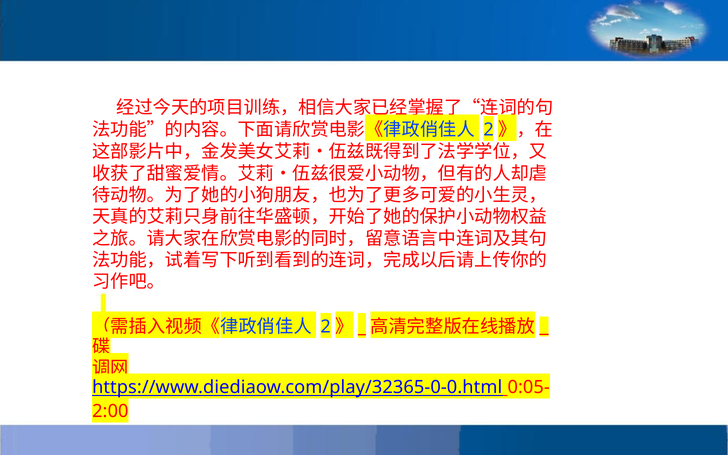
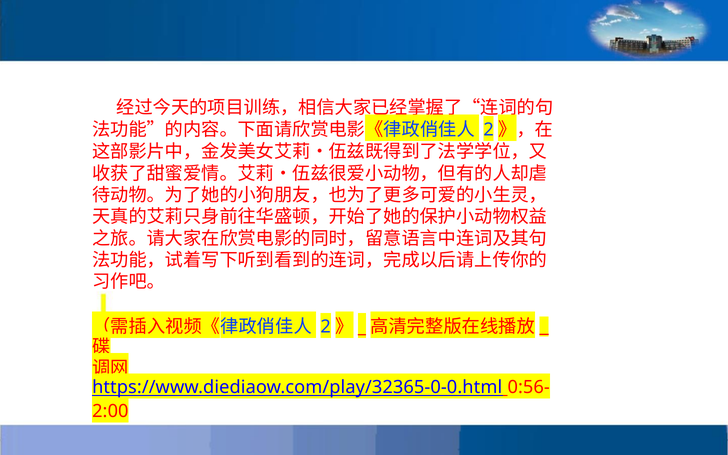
0:05-: 0:05- -> 0:56-
